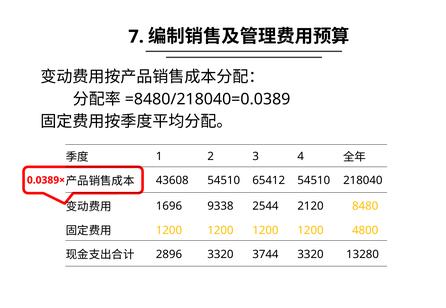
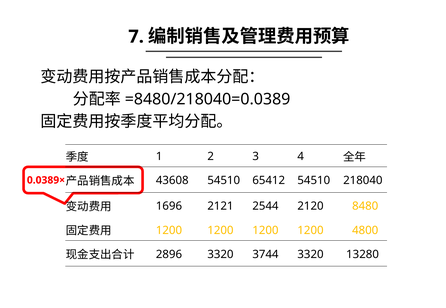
9338: 9338 -> 2121
